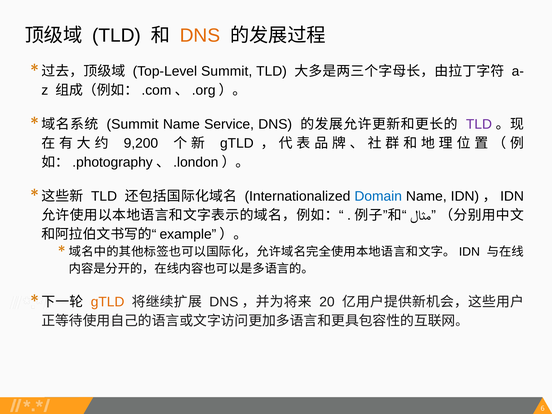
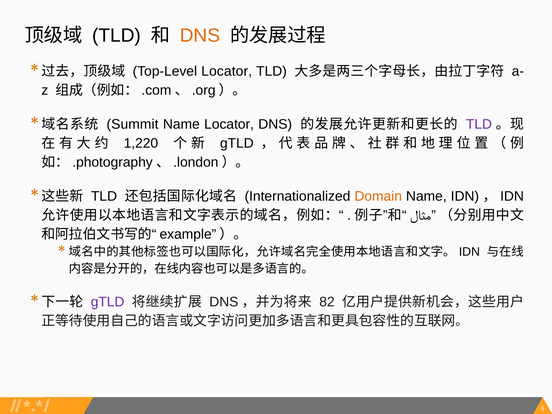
Top-Level Summit: Summit -> Locator
Name Service: Service -> Locator
9,200: 9,200 -> 1,220
Domain colour: blue -> orange
gTLD at (108, 302) colour: orange -> purple
20: 20 -> 82
